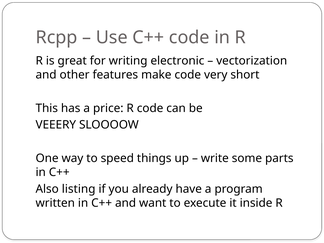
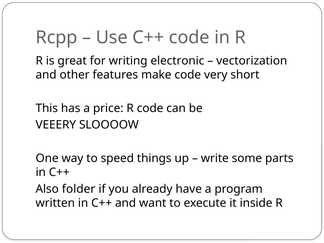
listing: listing -> folder
